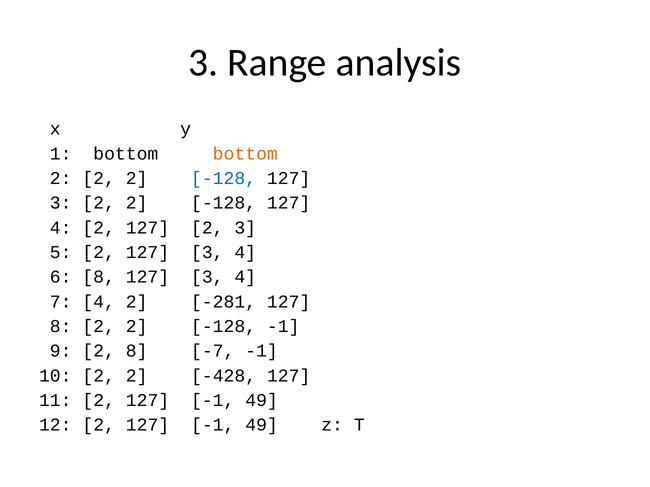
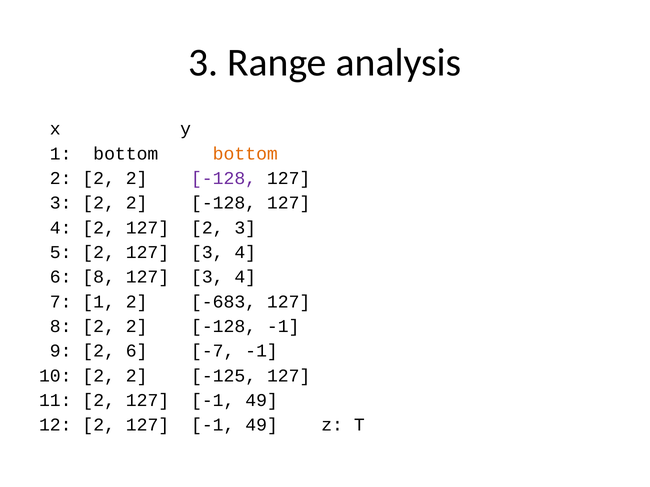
-128 at (224, 178) colour: blue -> purple
7 4: 4 -> 1
-281: -281 -> -683
2 8: 8 -> 6
-428: -428 -> -125
